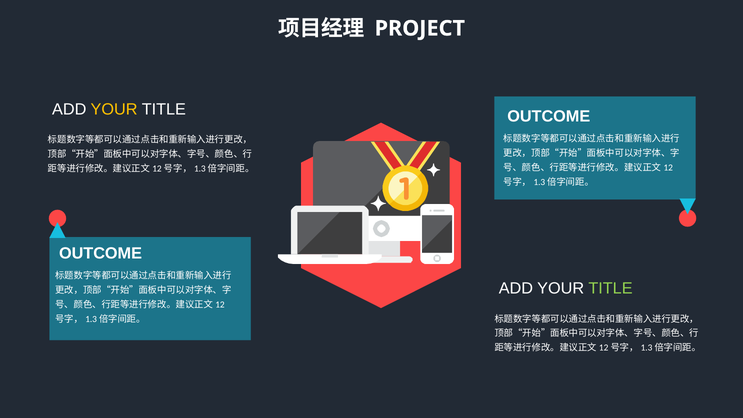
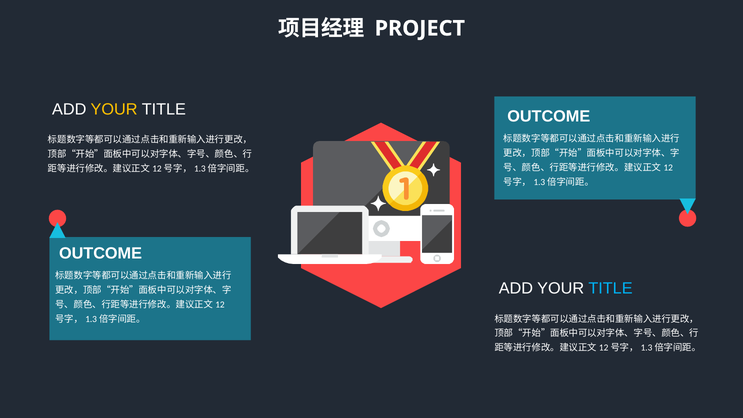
TITLE at (611, 289) colour: light green -> light blue
